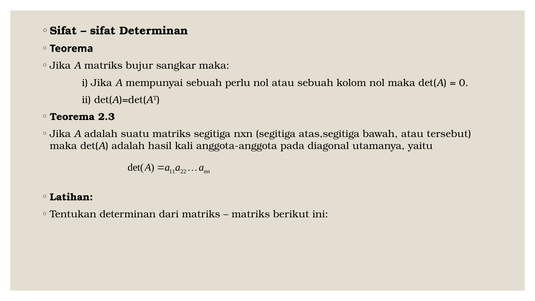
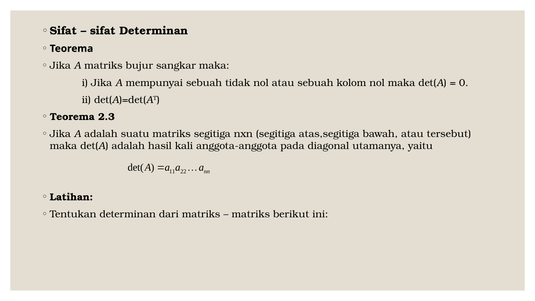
perlu: perlu -> tidak
